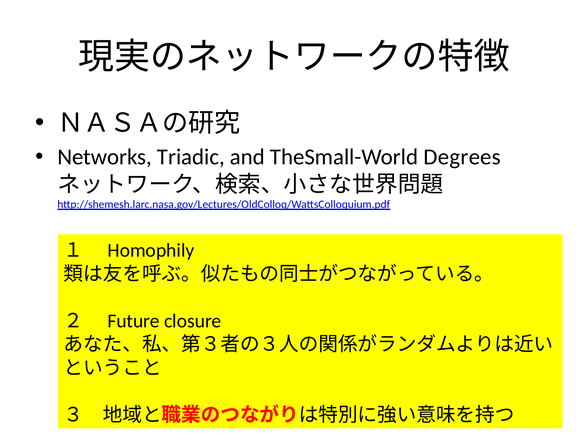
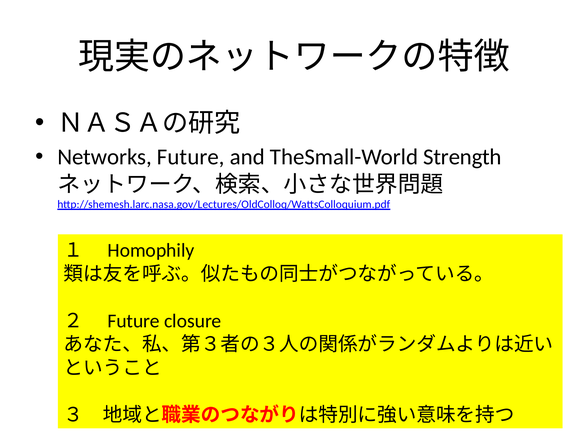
Networks Triadic: Triadic -> Future
Degrees: Degrees -> Strength
